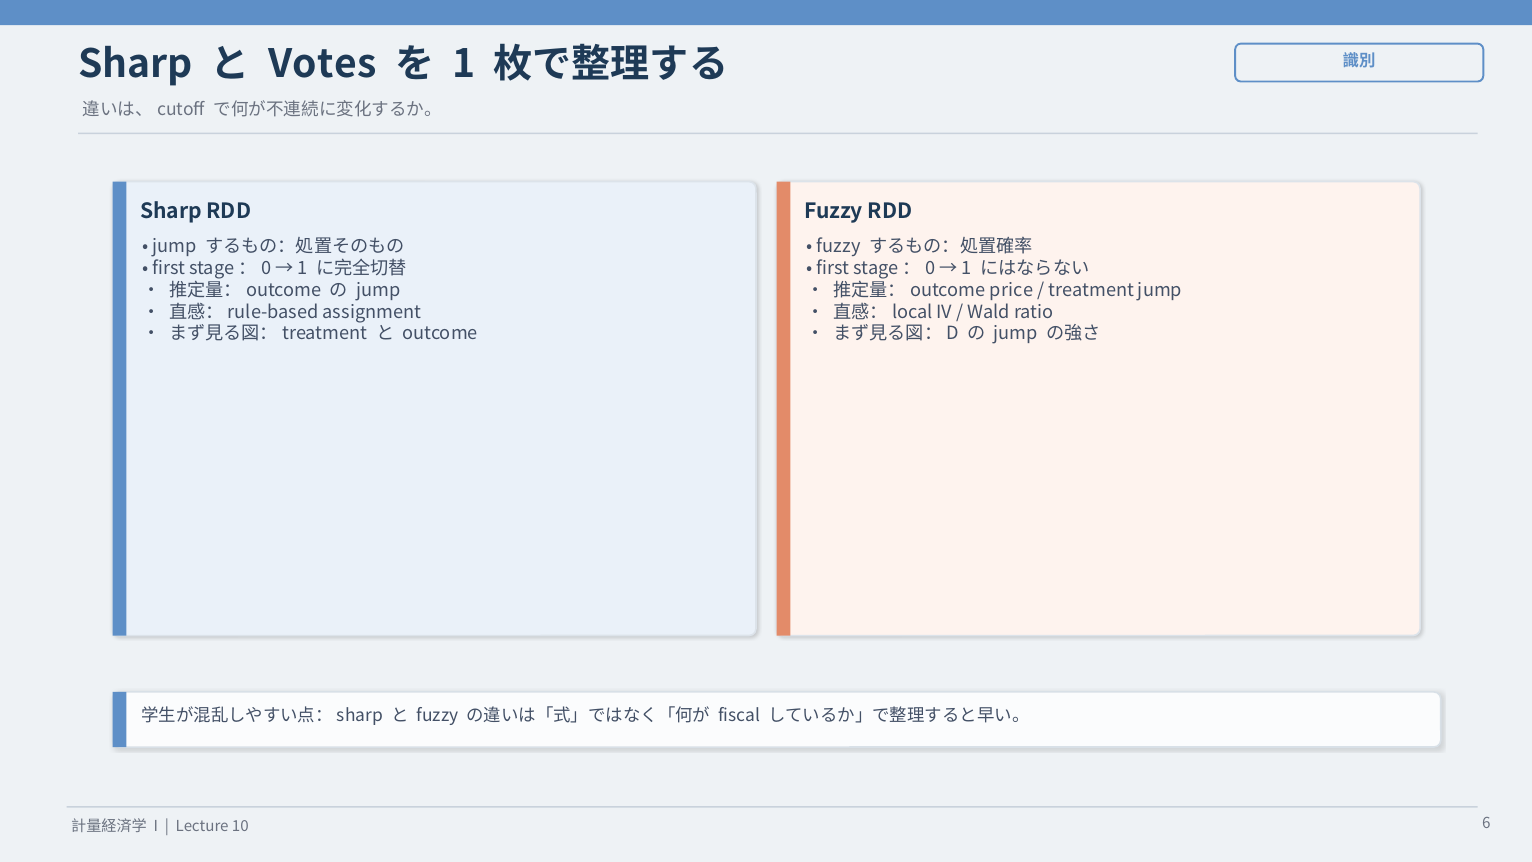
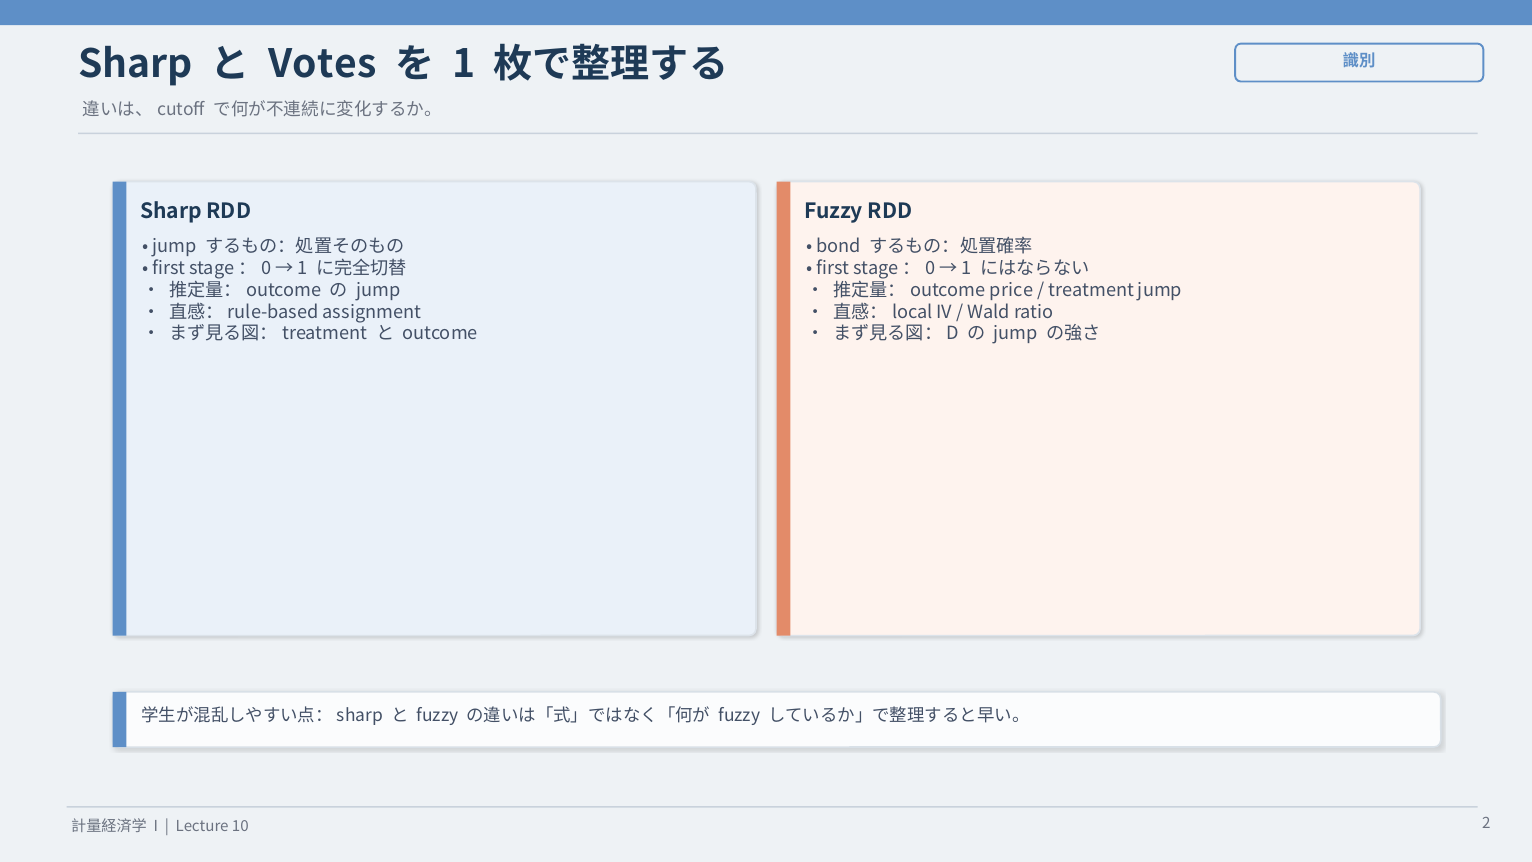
fuzzy at (839, 247): fuzzy -> bond
fiscal at (739, 716): fiscal -> fuzzy
6: 6 -> 2
